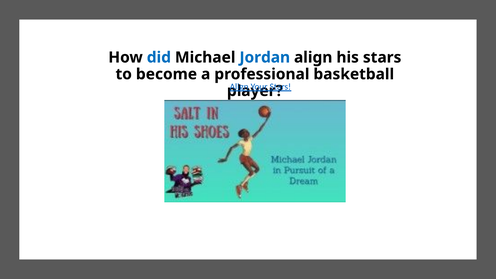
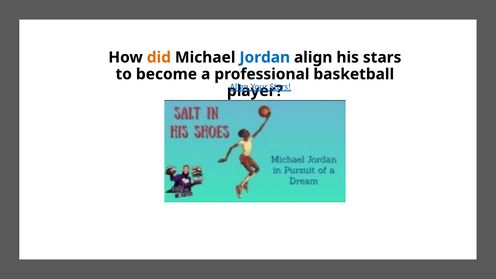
did colour: blue -> orange
